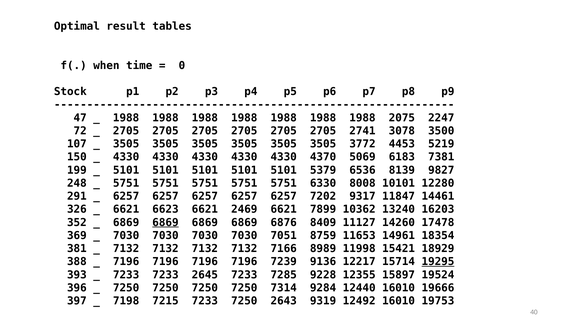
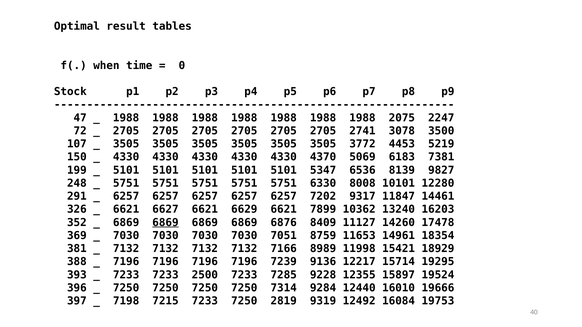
5379: 5379 -> 5347
6623: 6623 -> 6627
2469: 2469 -> 6629
19295 underline: present -> none
2645: 2645 -> 2500
2643: 2643 -> 2819
12492 16010: 16010 -> 16084
